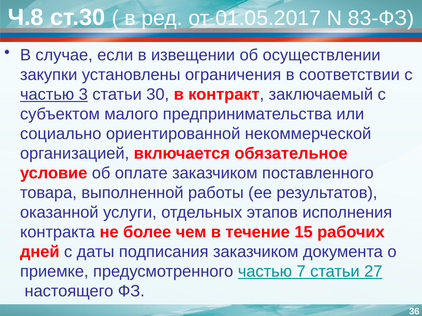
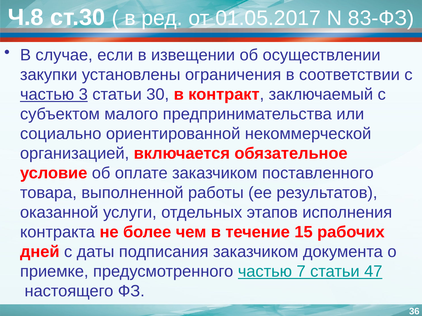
27: 27 -> 47
